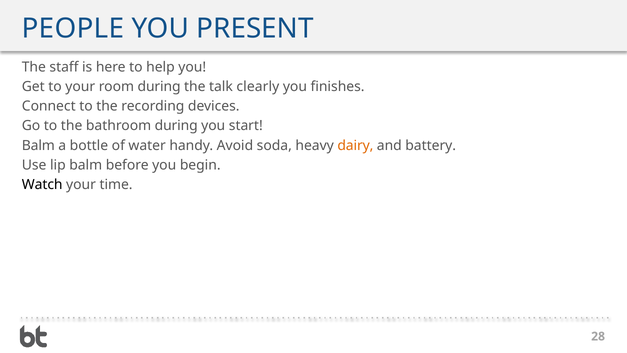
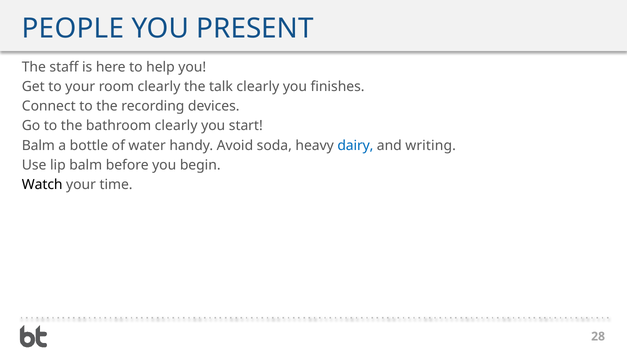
room during: during -> clearly
bathroom during: during -> clearly
dairy colour: orange -> blue
battery: battery -> writing
